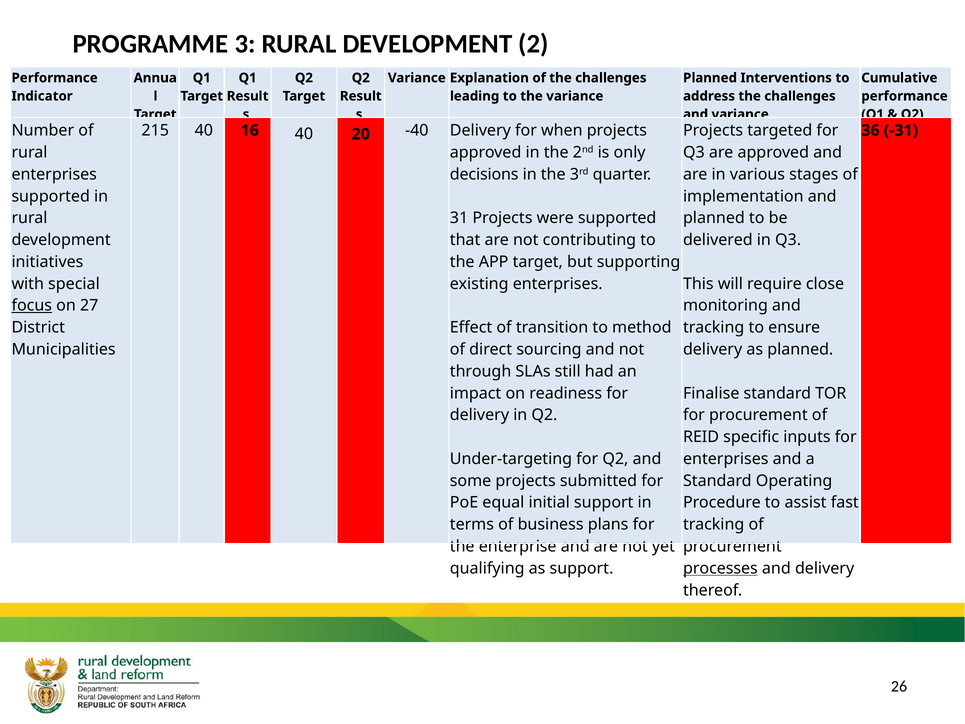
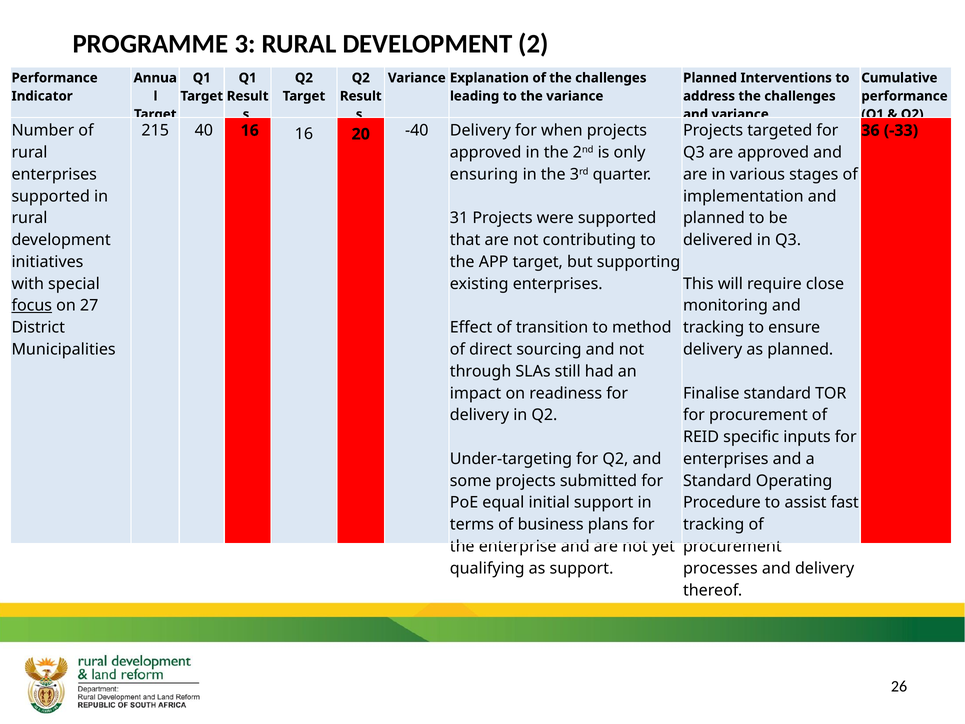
16 40: 40 -> 16
-31: -31 -> -33
decisions: decisions -> ensuring
processes underline: present -> none
